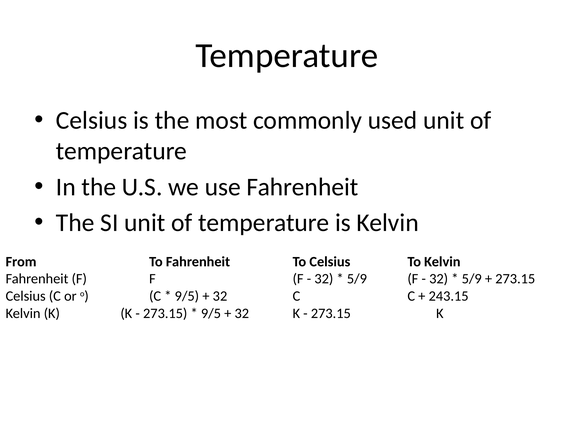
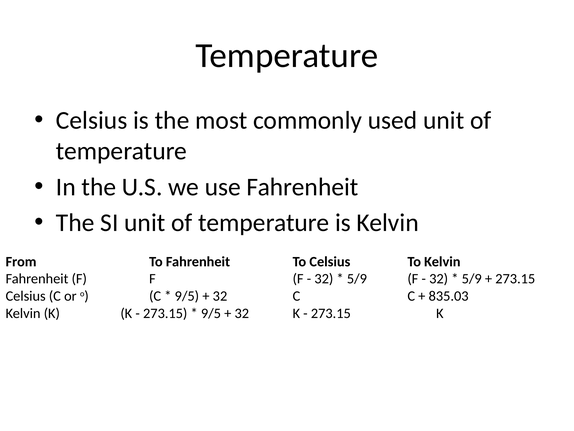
243.15: 243.15 -> 835.03
